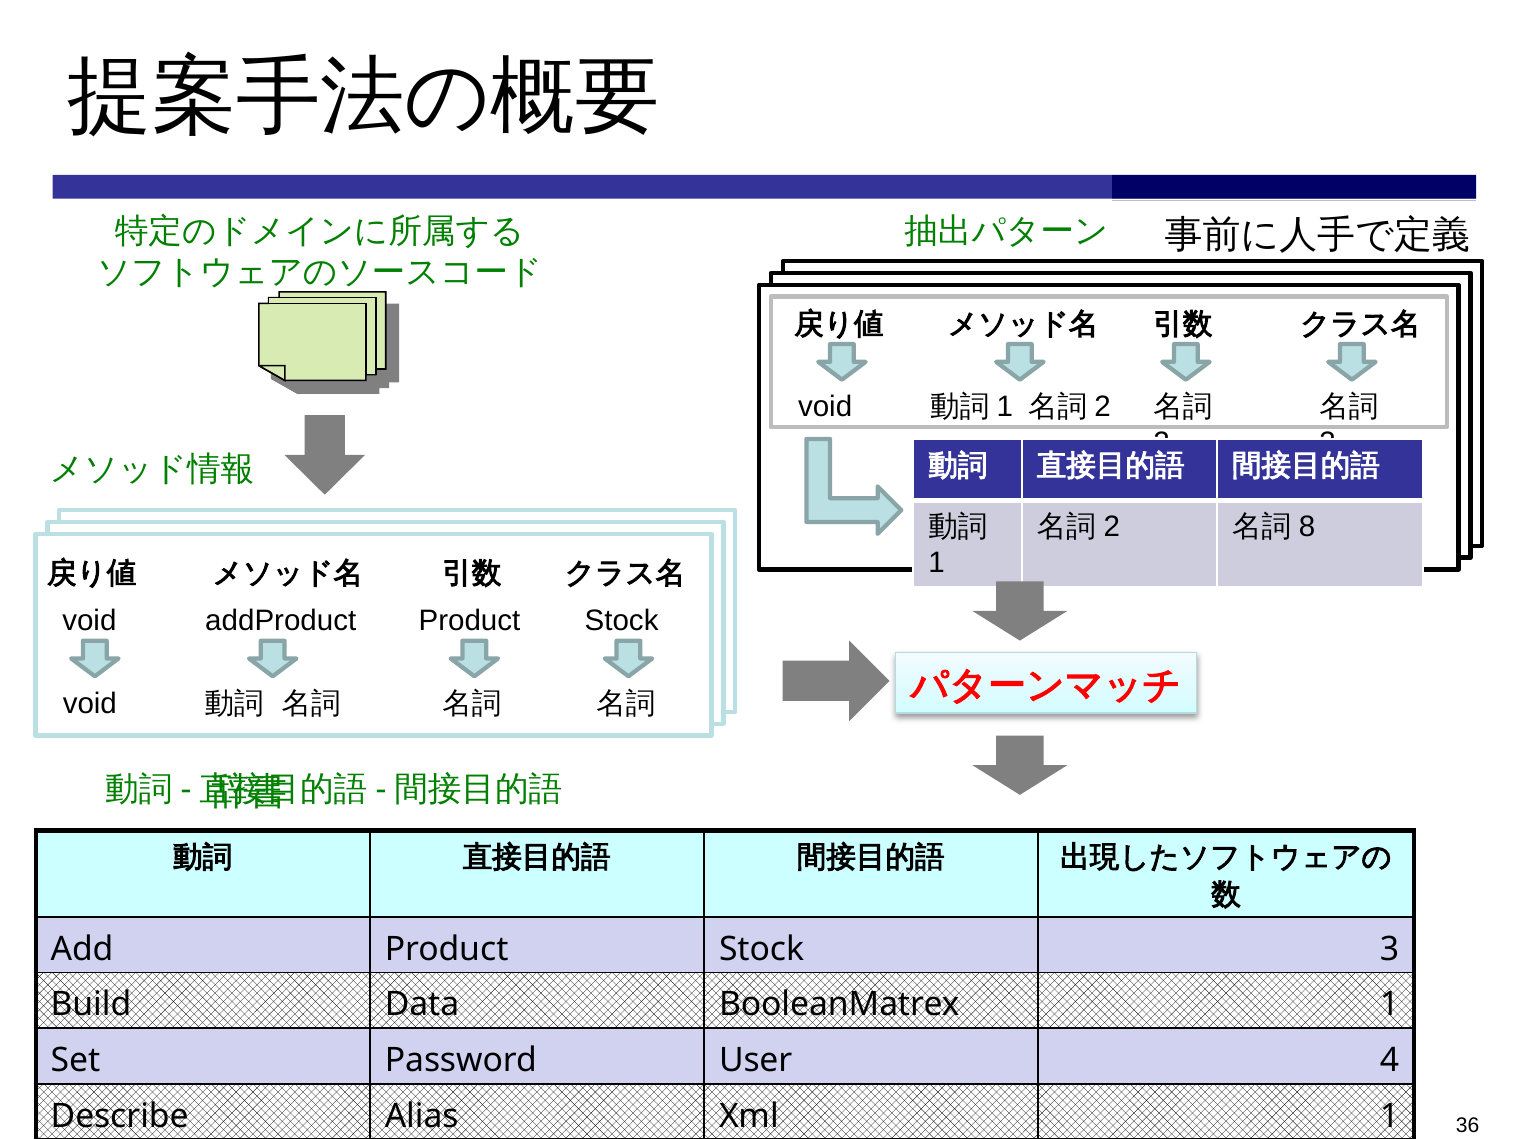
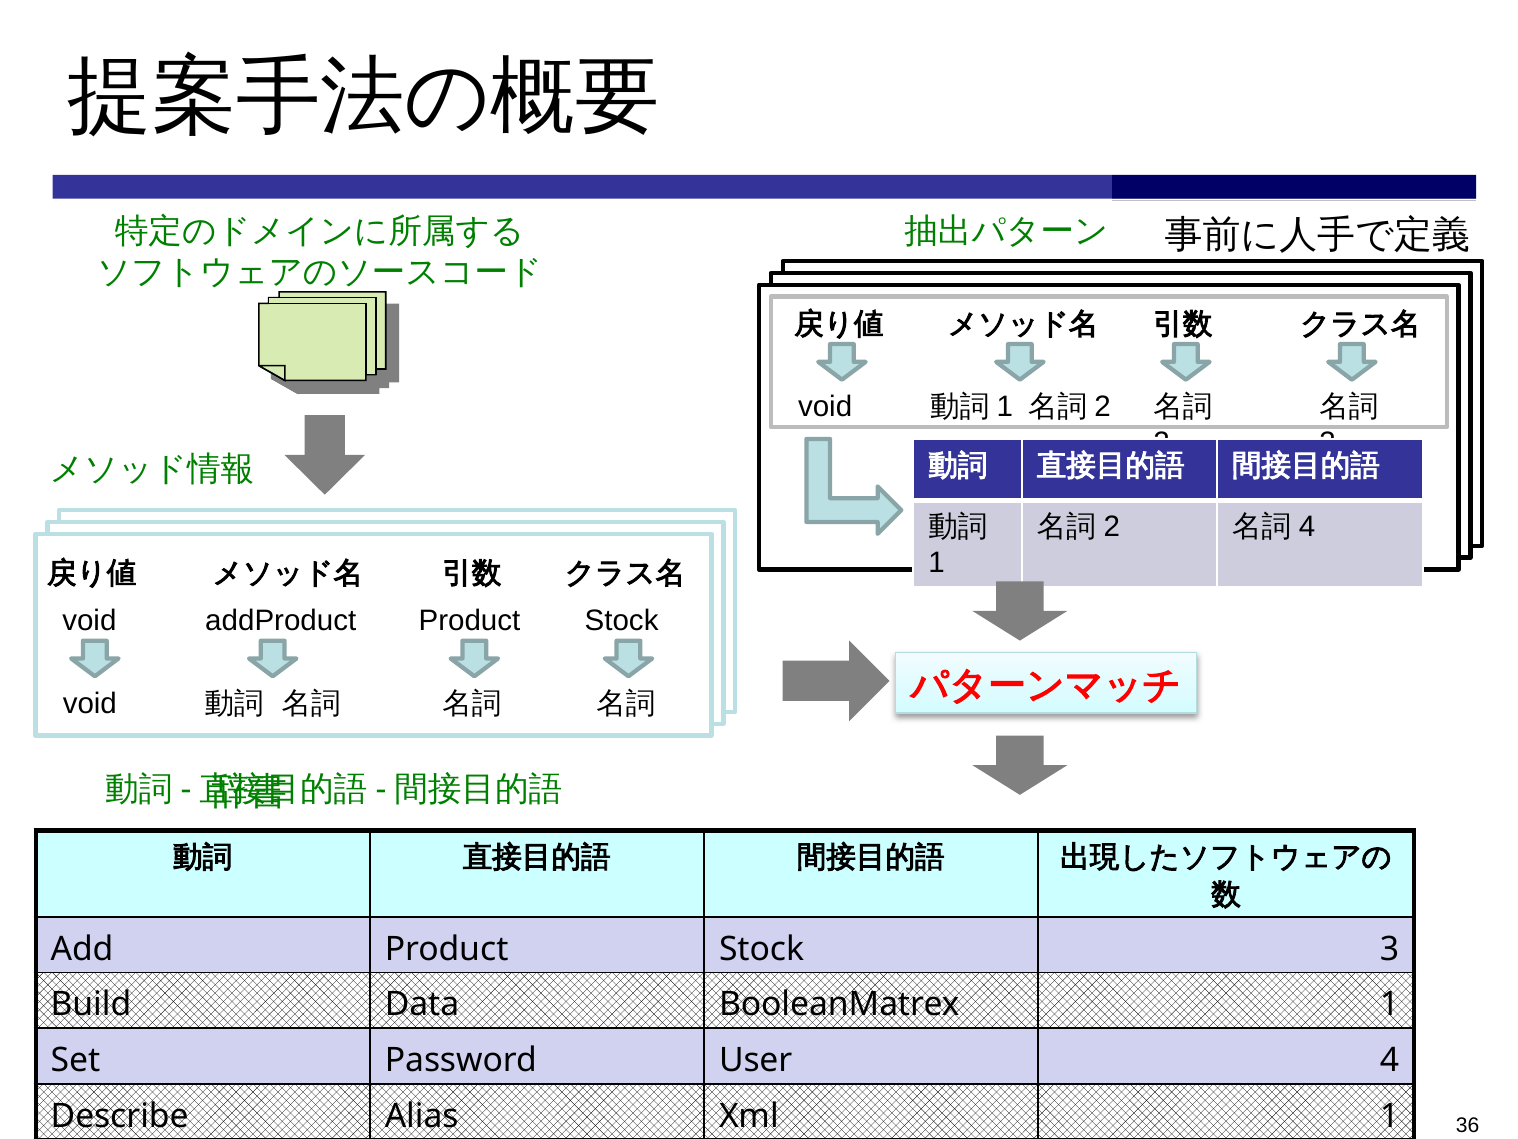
8 at (1307, 527): 8 -> 4
